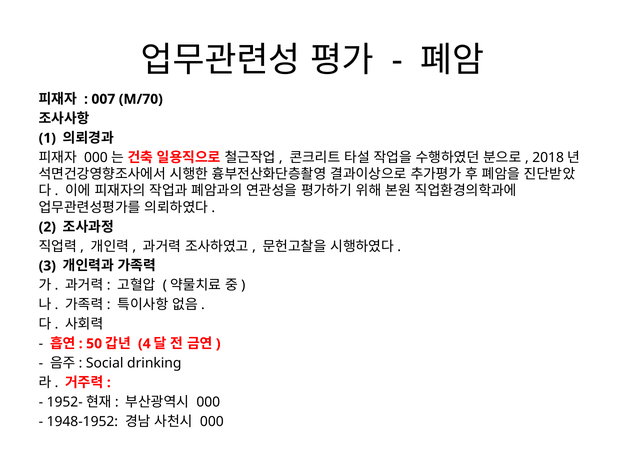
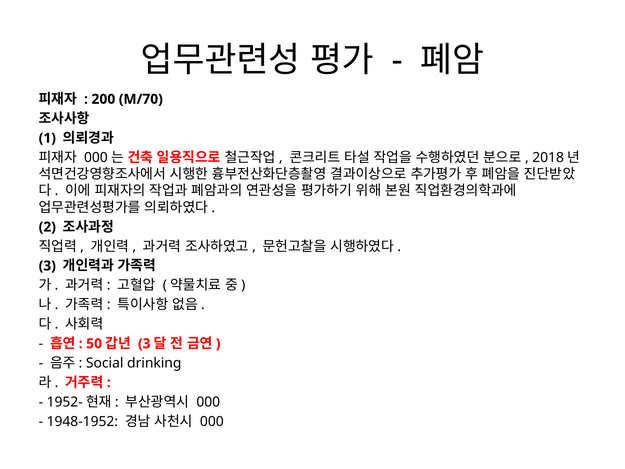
007: 007 -> 200
4 at (144, 344): 4 -> 3
